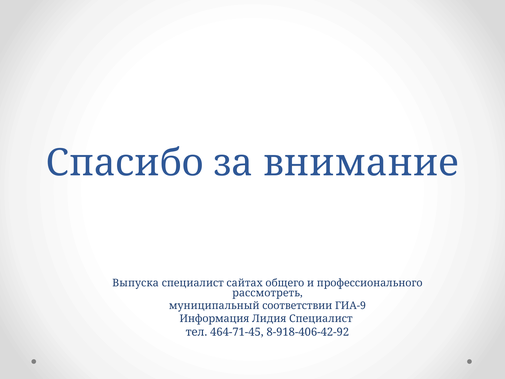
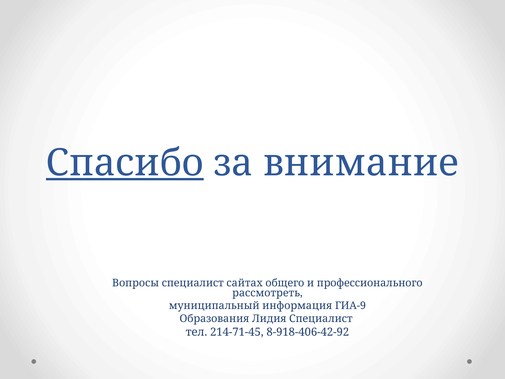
Спасибо underline: none -> present
Выпуска: Выпуска -> Вопросы
соответствии: соответствии -> информация
Информация: Информация -> Образования
464-71-45: 464-71-45 -> 214-71-45
